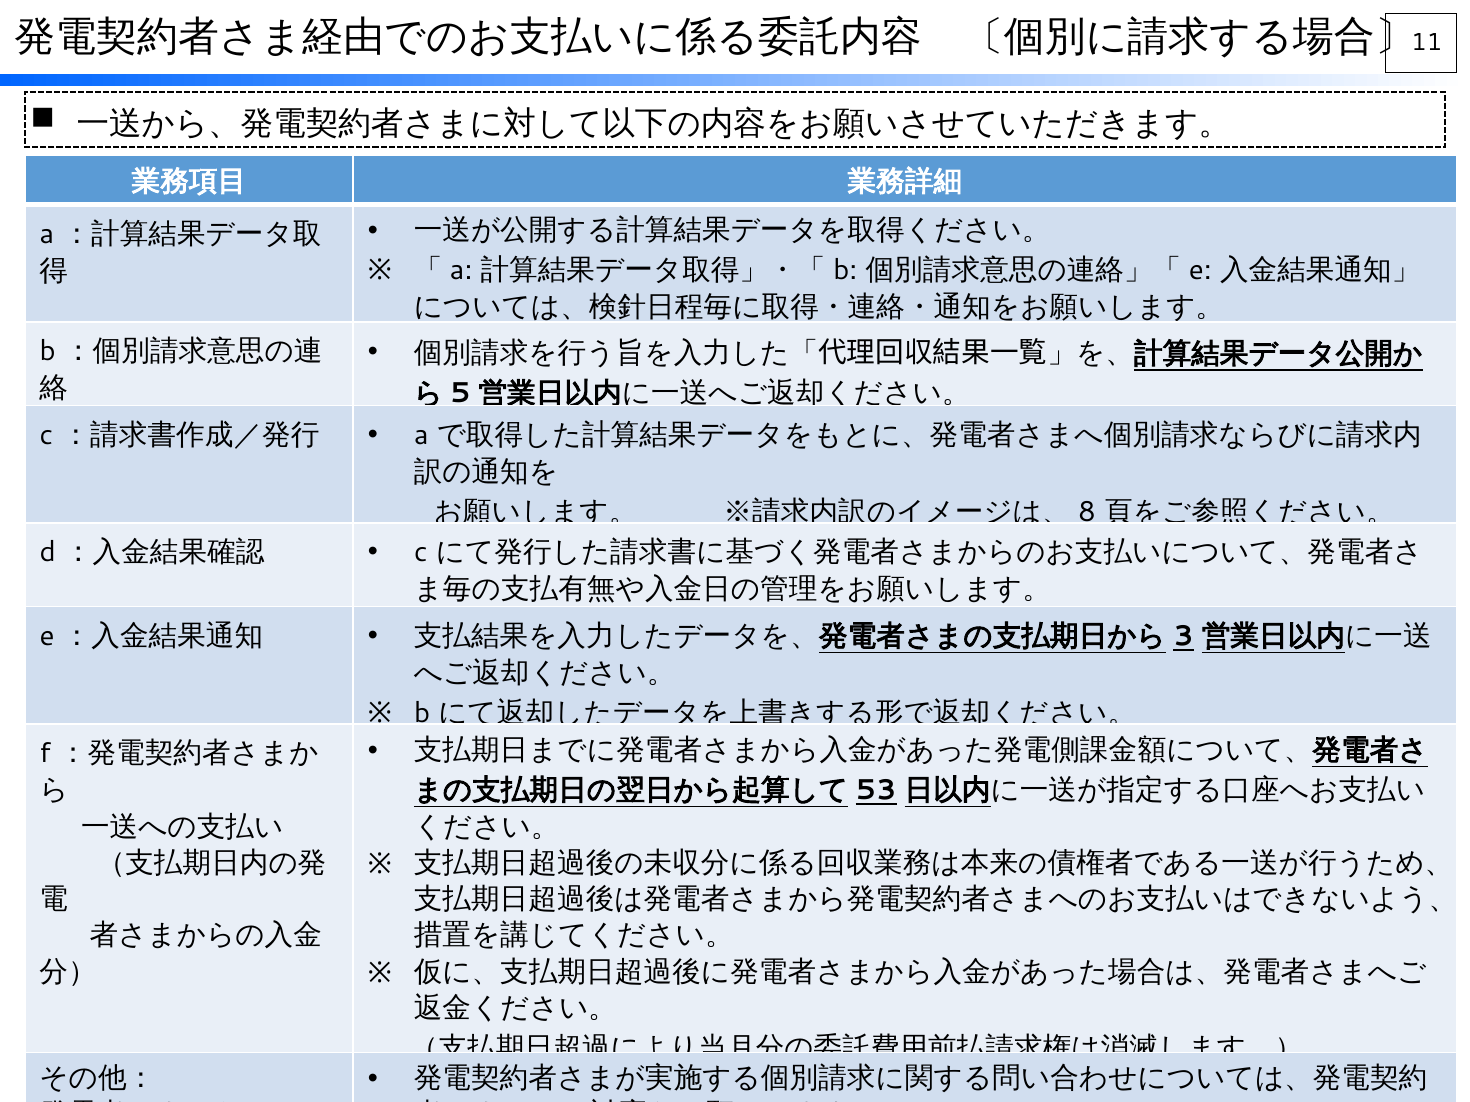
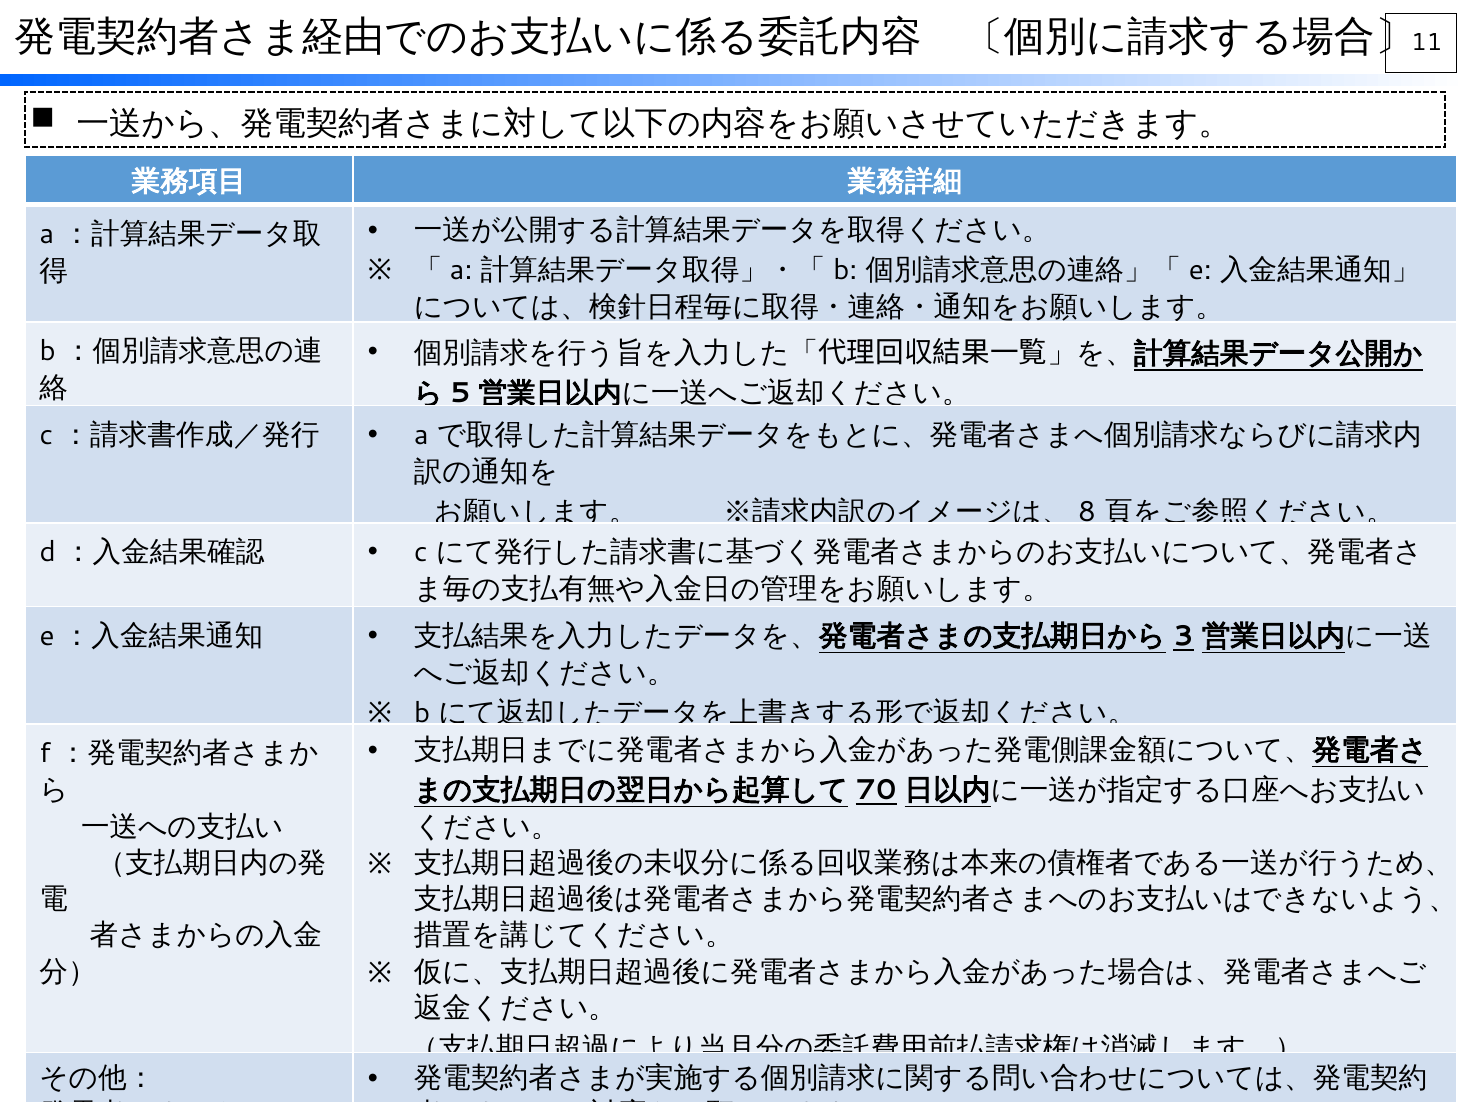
53: 53 -> 70
